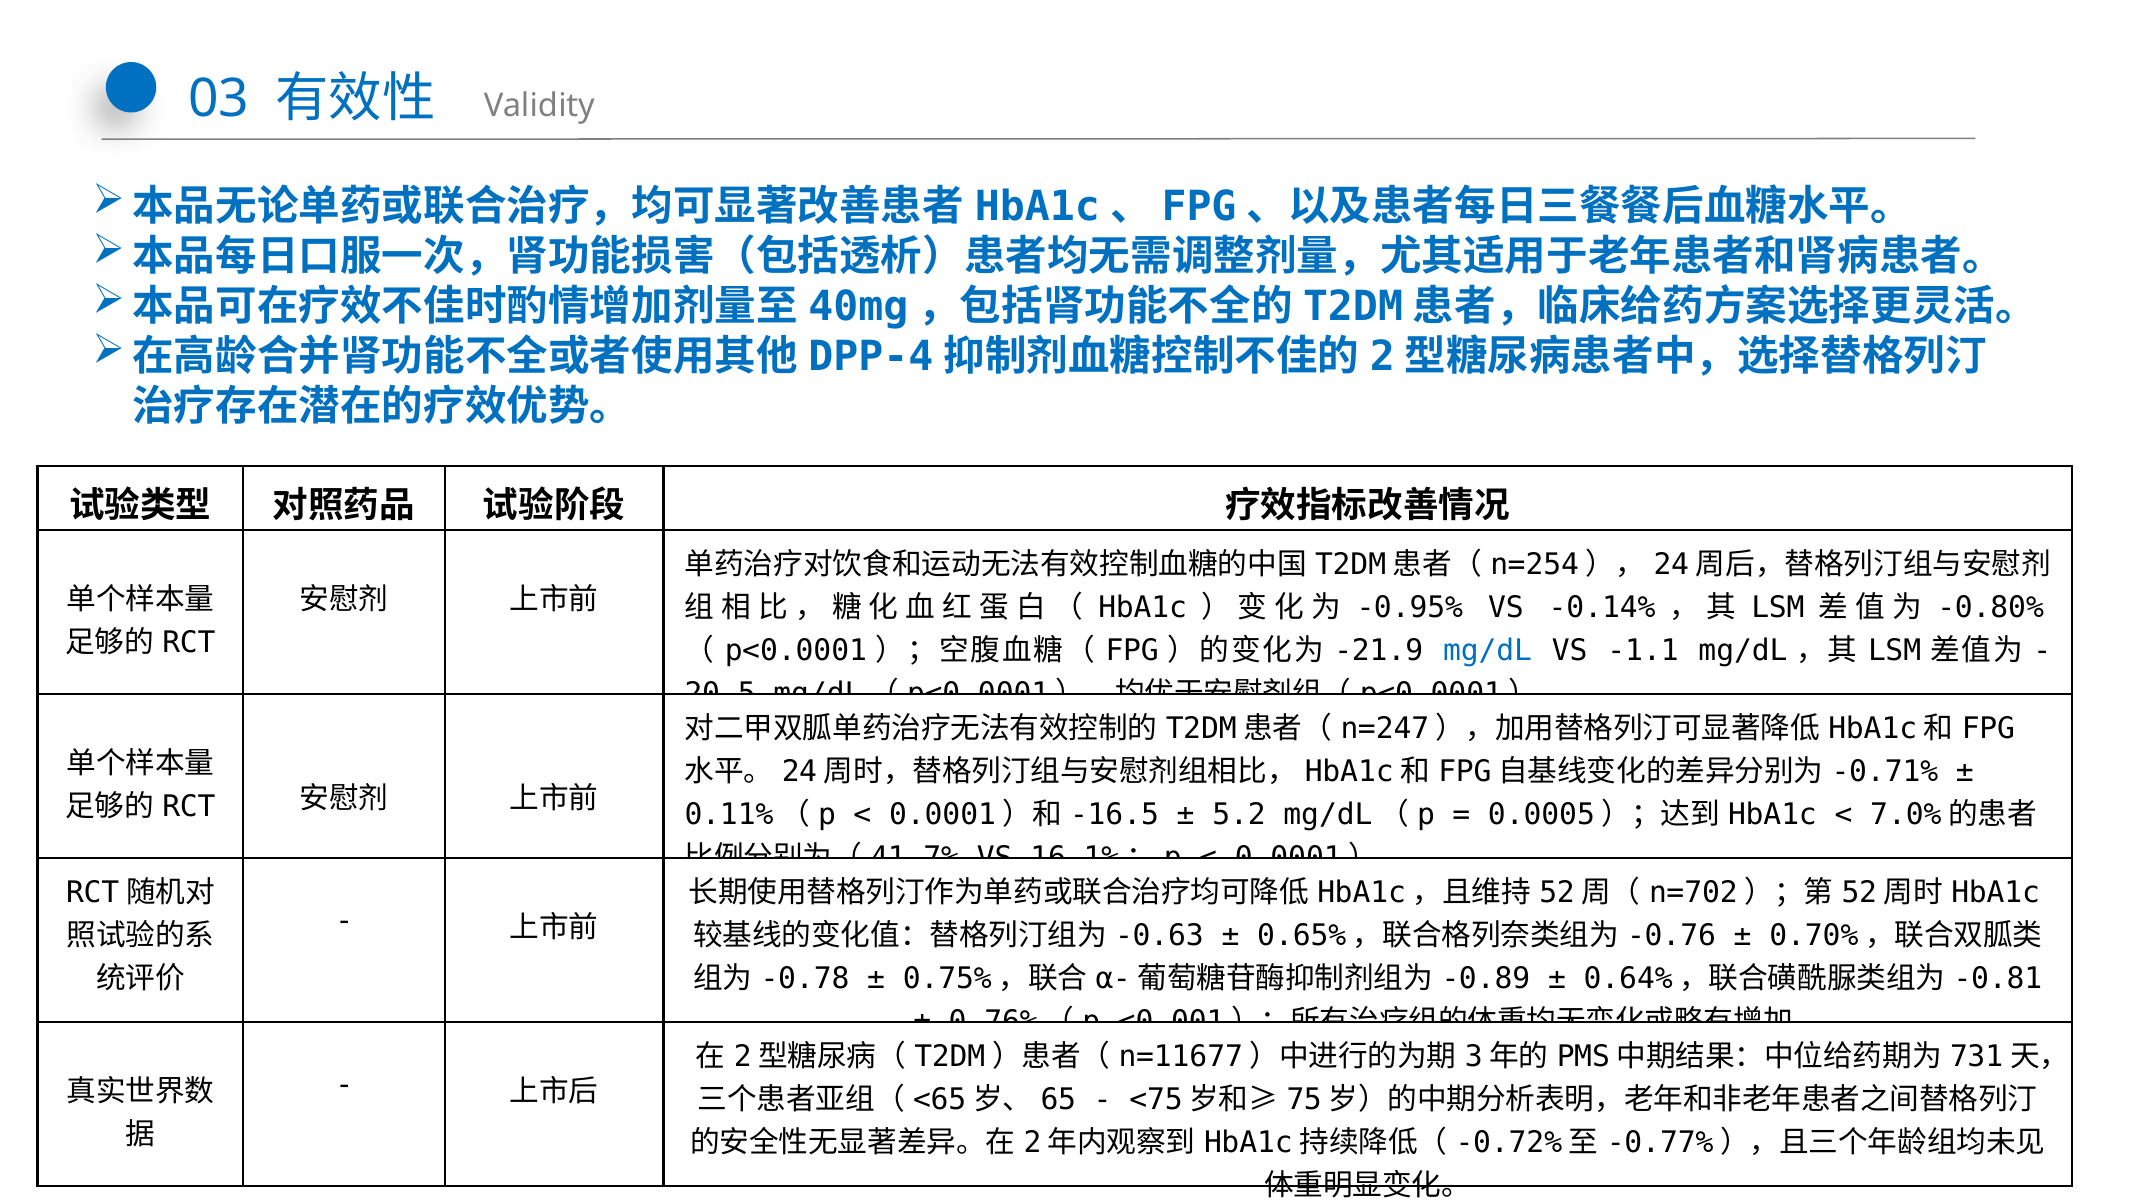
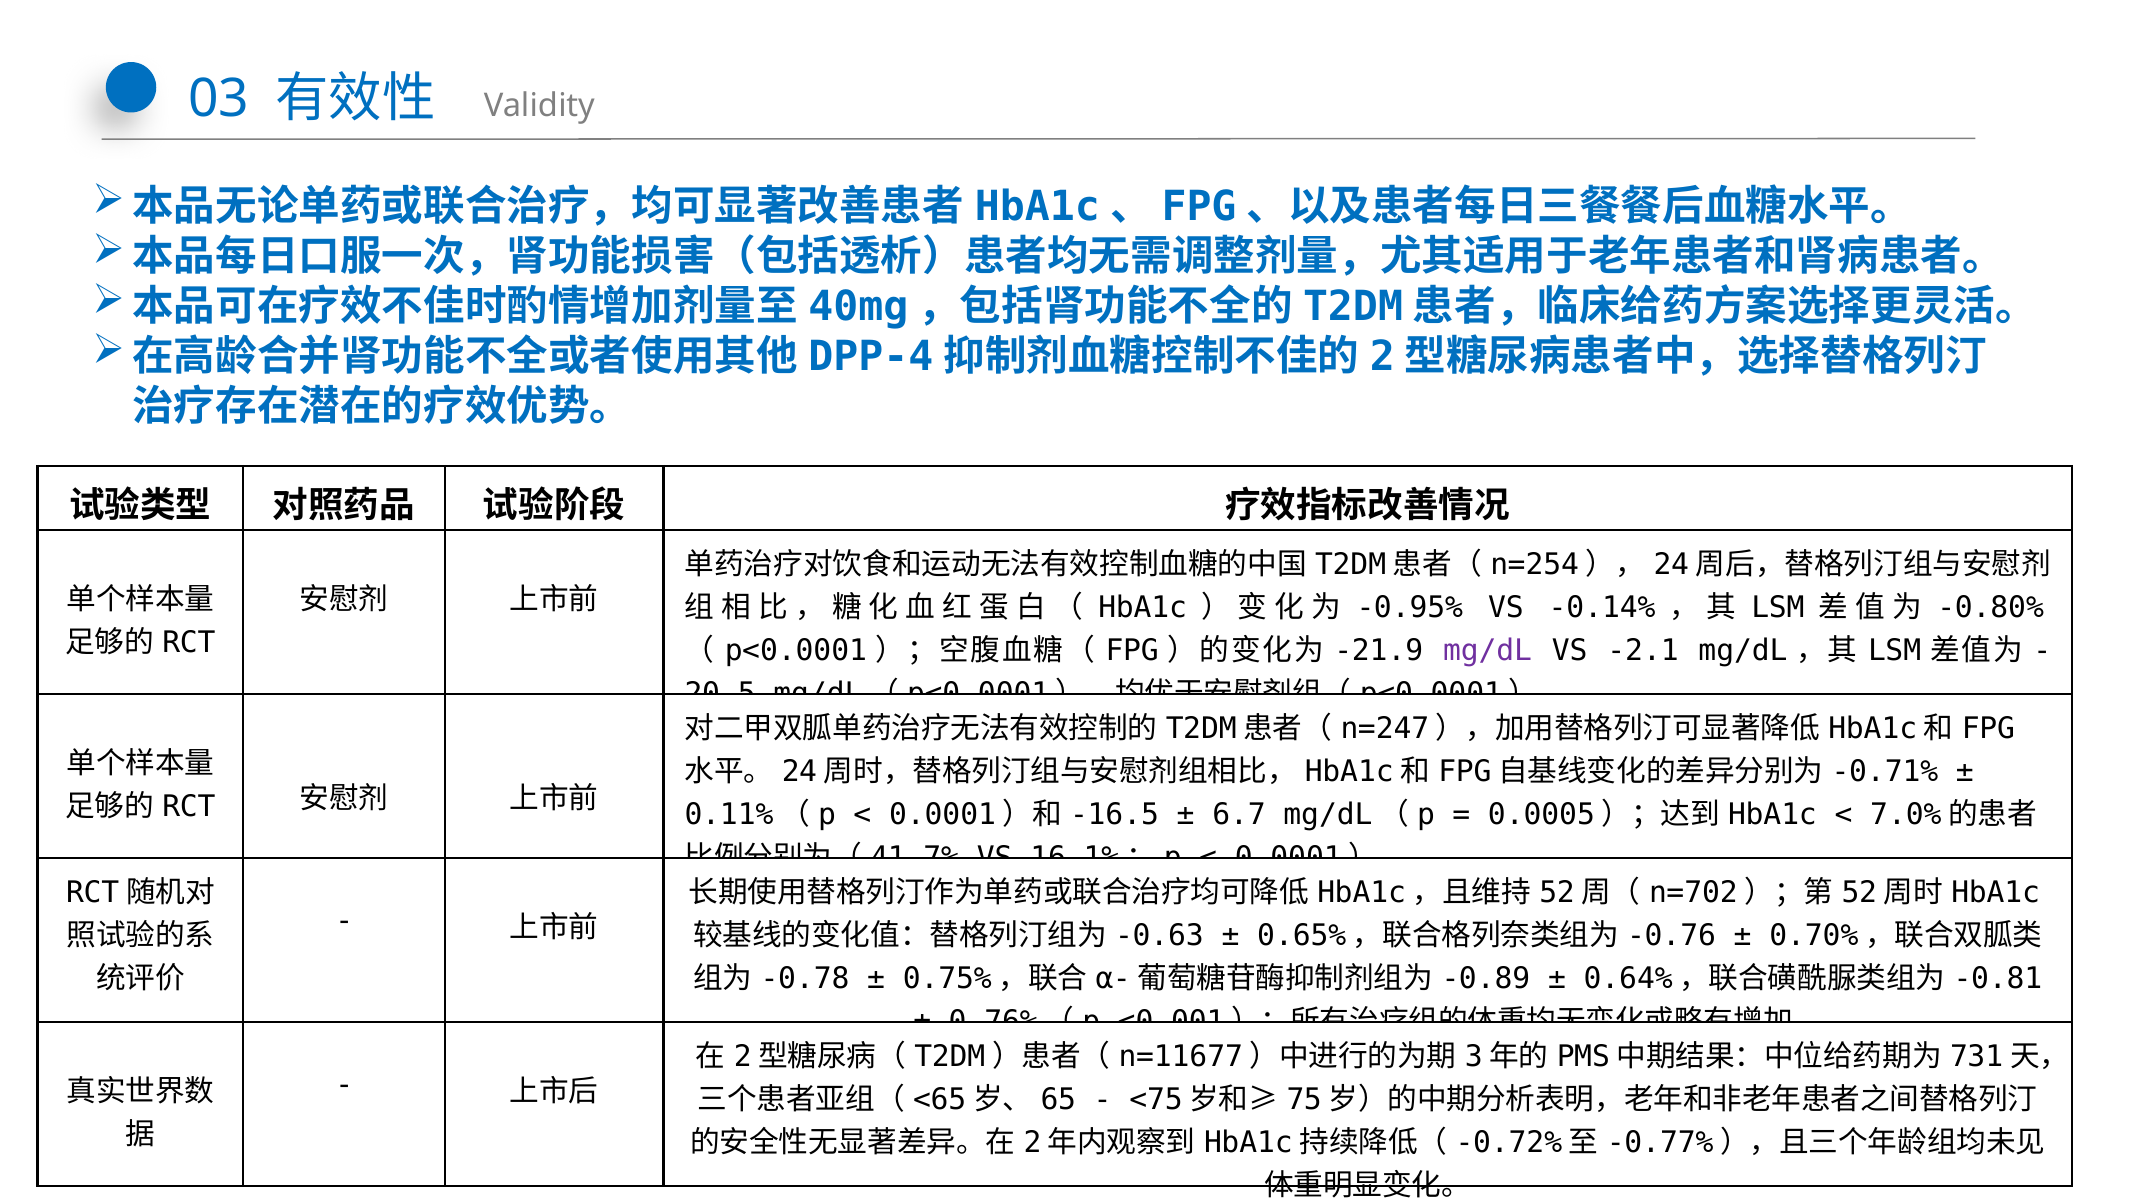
mg/dL at (1488, 651) colour: blue -> purple
-1.1: -1.1 -> -2.1
5.2: 5.2 -> 6.7
